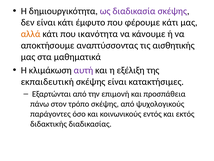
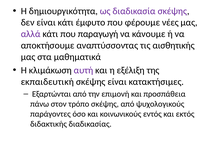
φέρουμε κάτι: κάτι -> νέες
αλλά colour: orange -> purple
ικανότητα: ικανότητα -> παραγωγή
